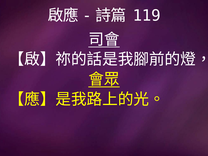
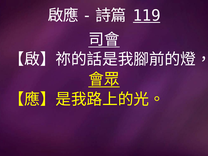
119 underline: none -> present
